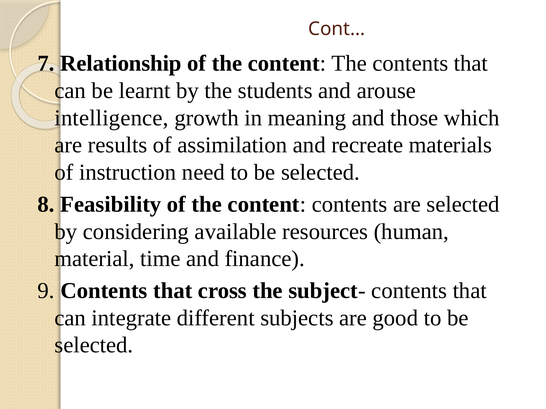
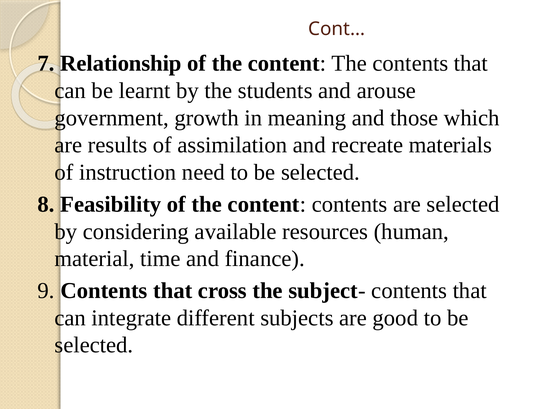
intelligence: intelligence -> government
